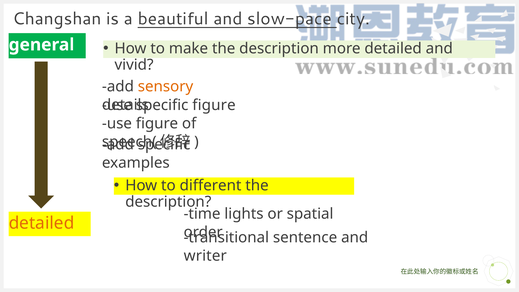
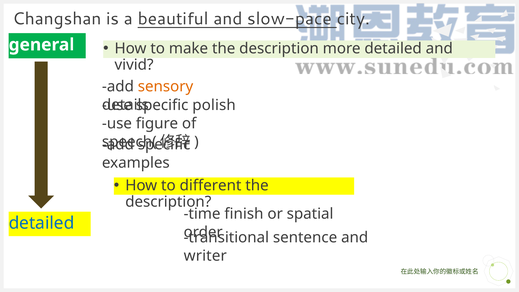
specific figure: figure -> polish
lights: lights -> finish
detailed at (42, 223) colour: orange -> blue
